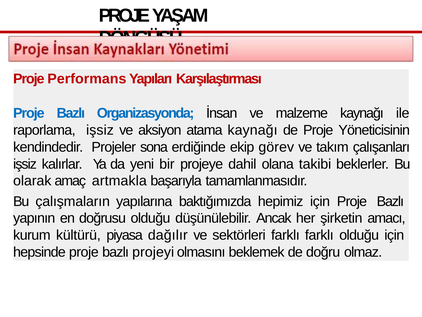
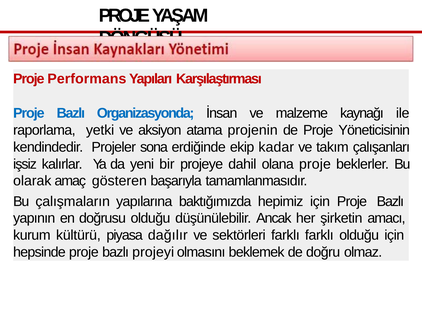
raporlama işsiz: işsiz -> yetki
atama kaynağı: kaynağı -> projenin
görev: görev -> kadar
olana takibi: takibi -> proje
artmakla: artmakla -> gösteren
